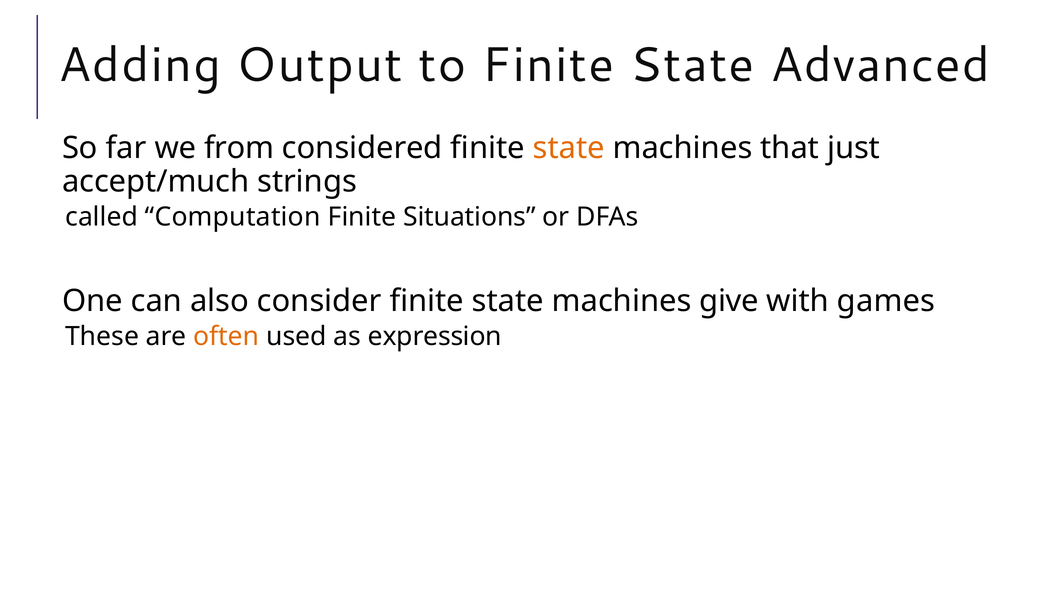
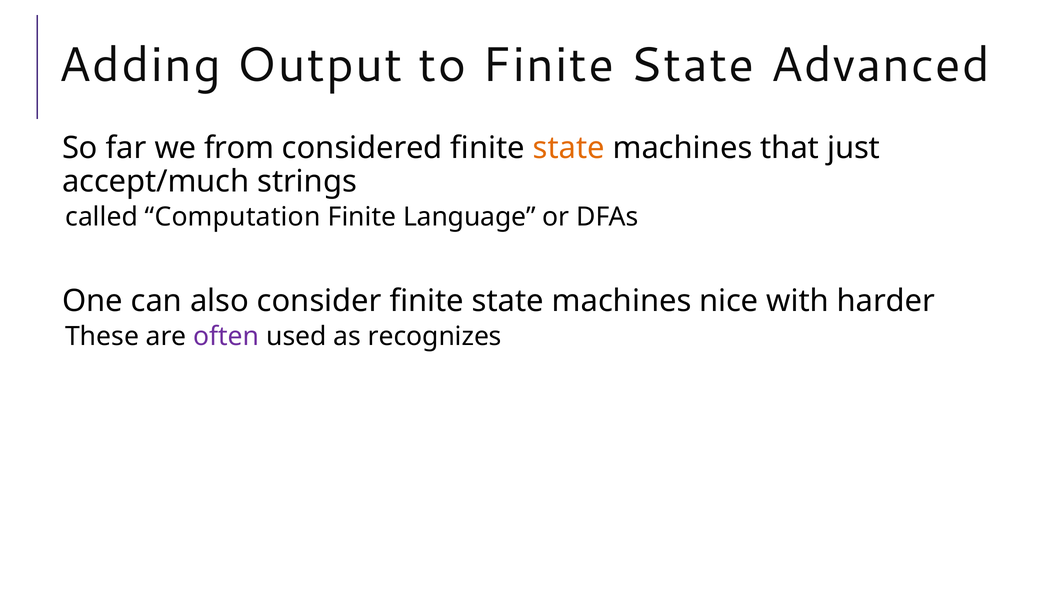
Situations: Situations -> Language
give: give -> nice
games: games -> harder
often colour: orange -> purple
expression: expression -> recognizes
